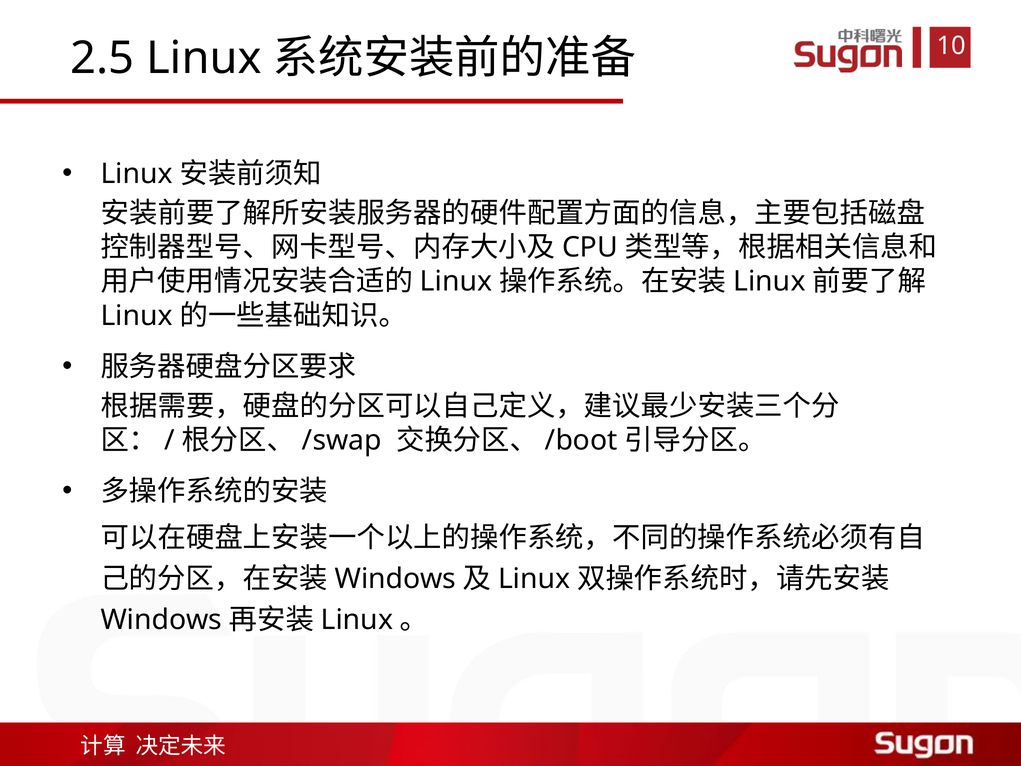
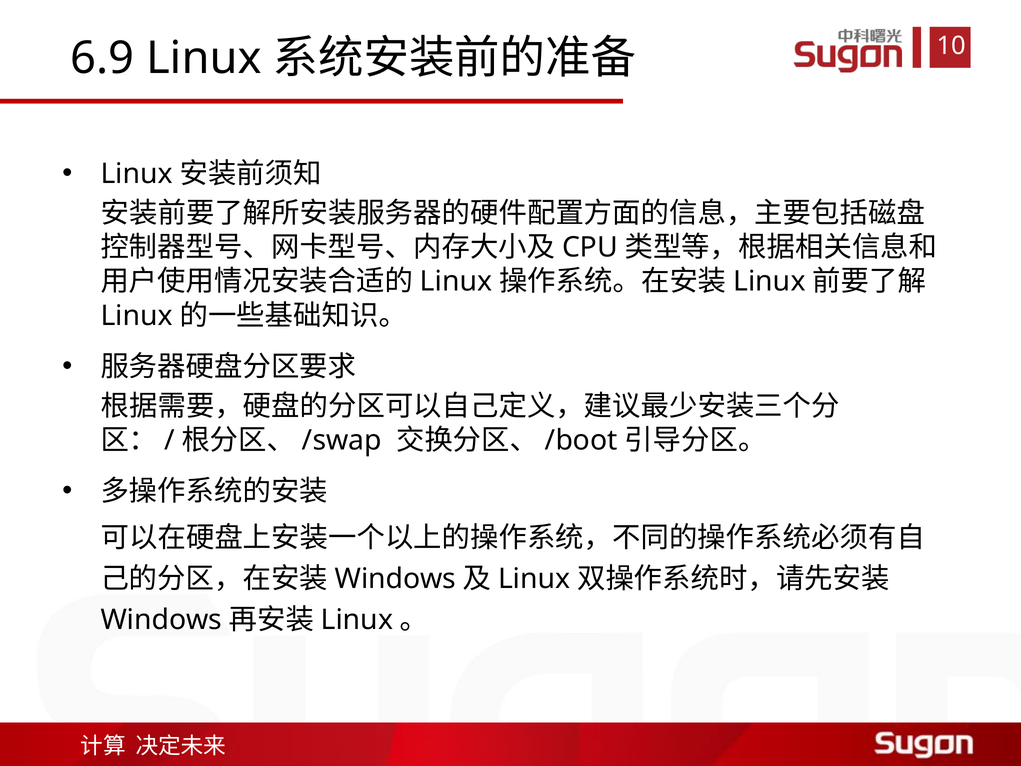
2.5: 2.5 -> 6.9
